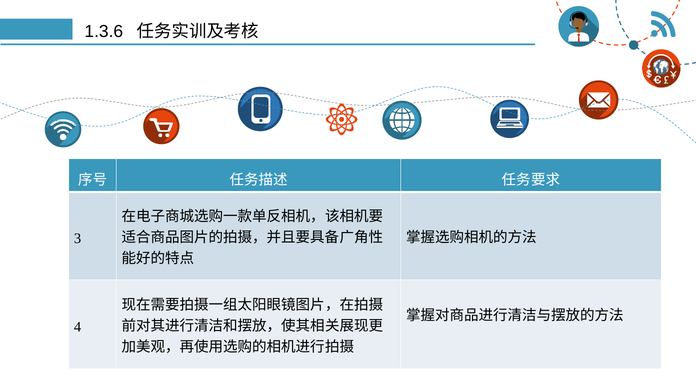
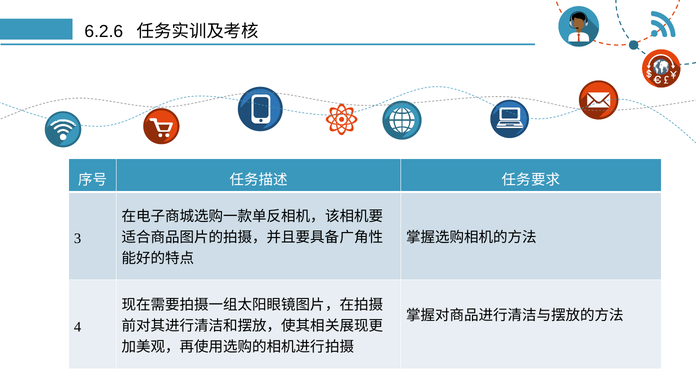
1.3.6: 1.3.6 -> 6.2.6
